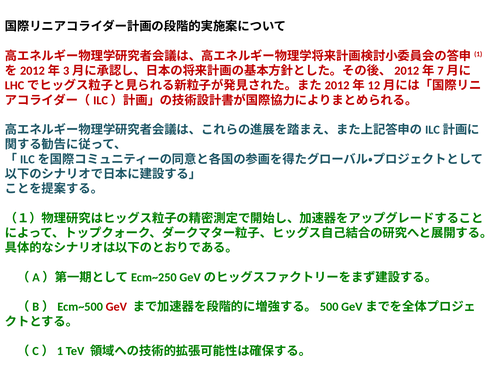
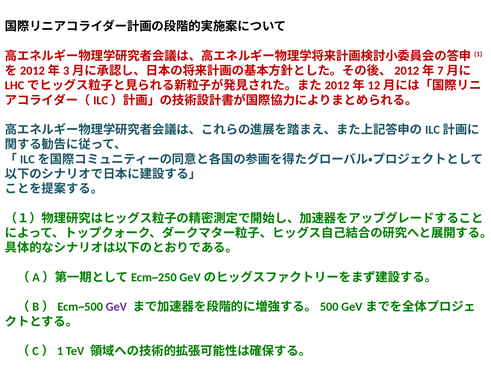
GeV colour: red -> purple
